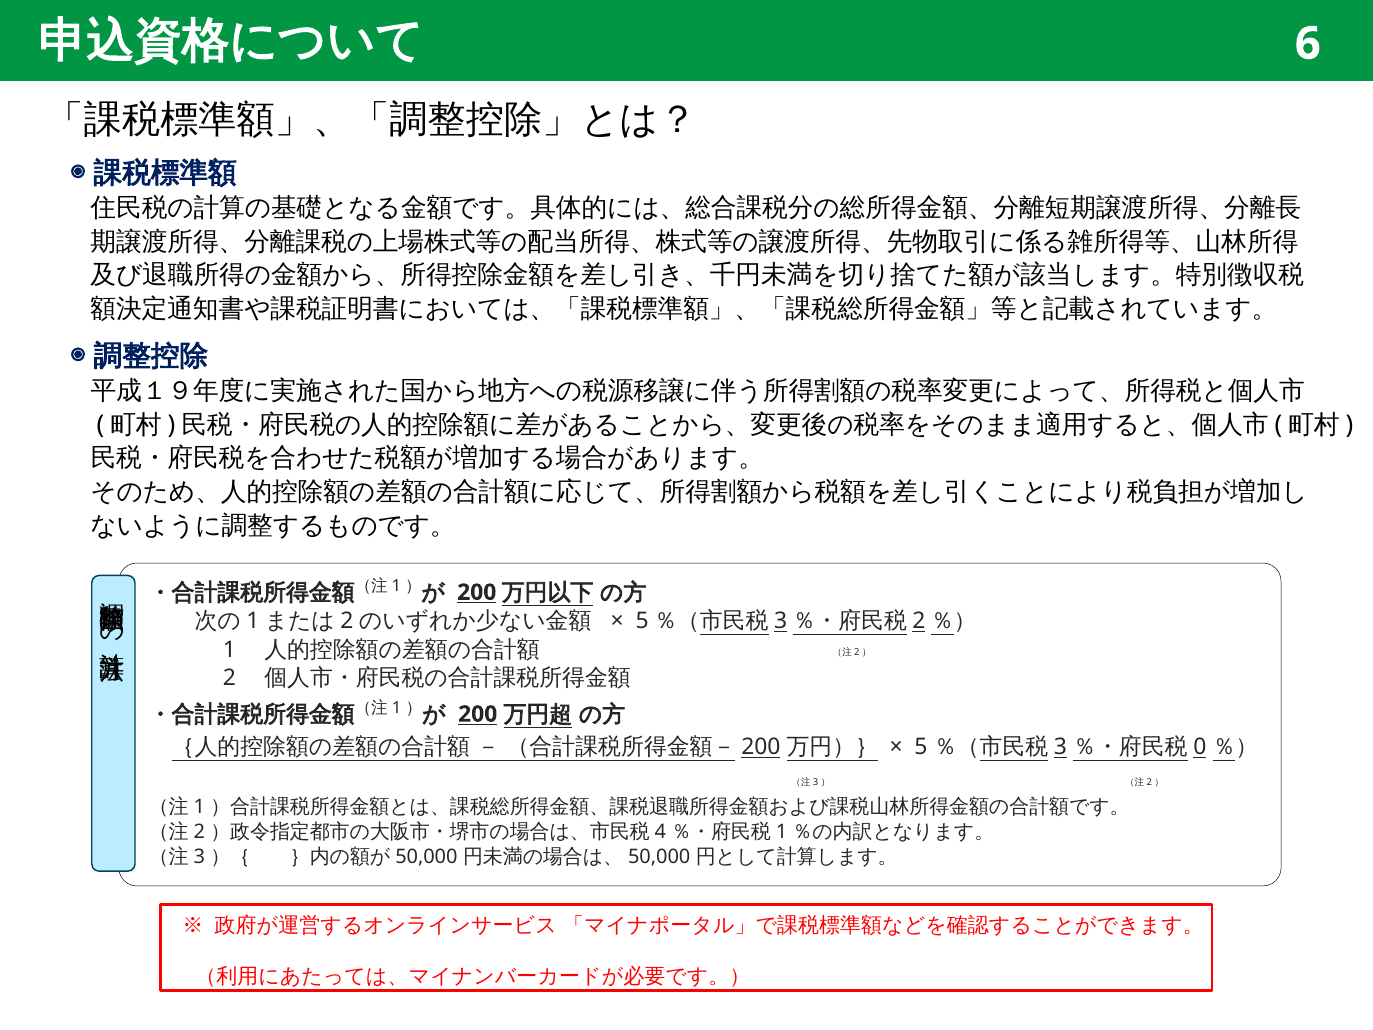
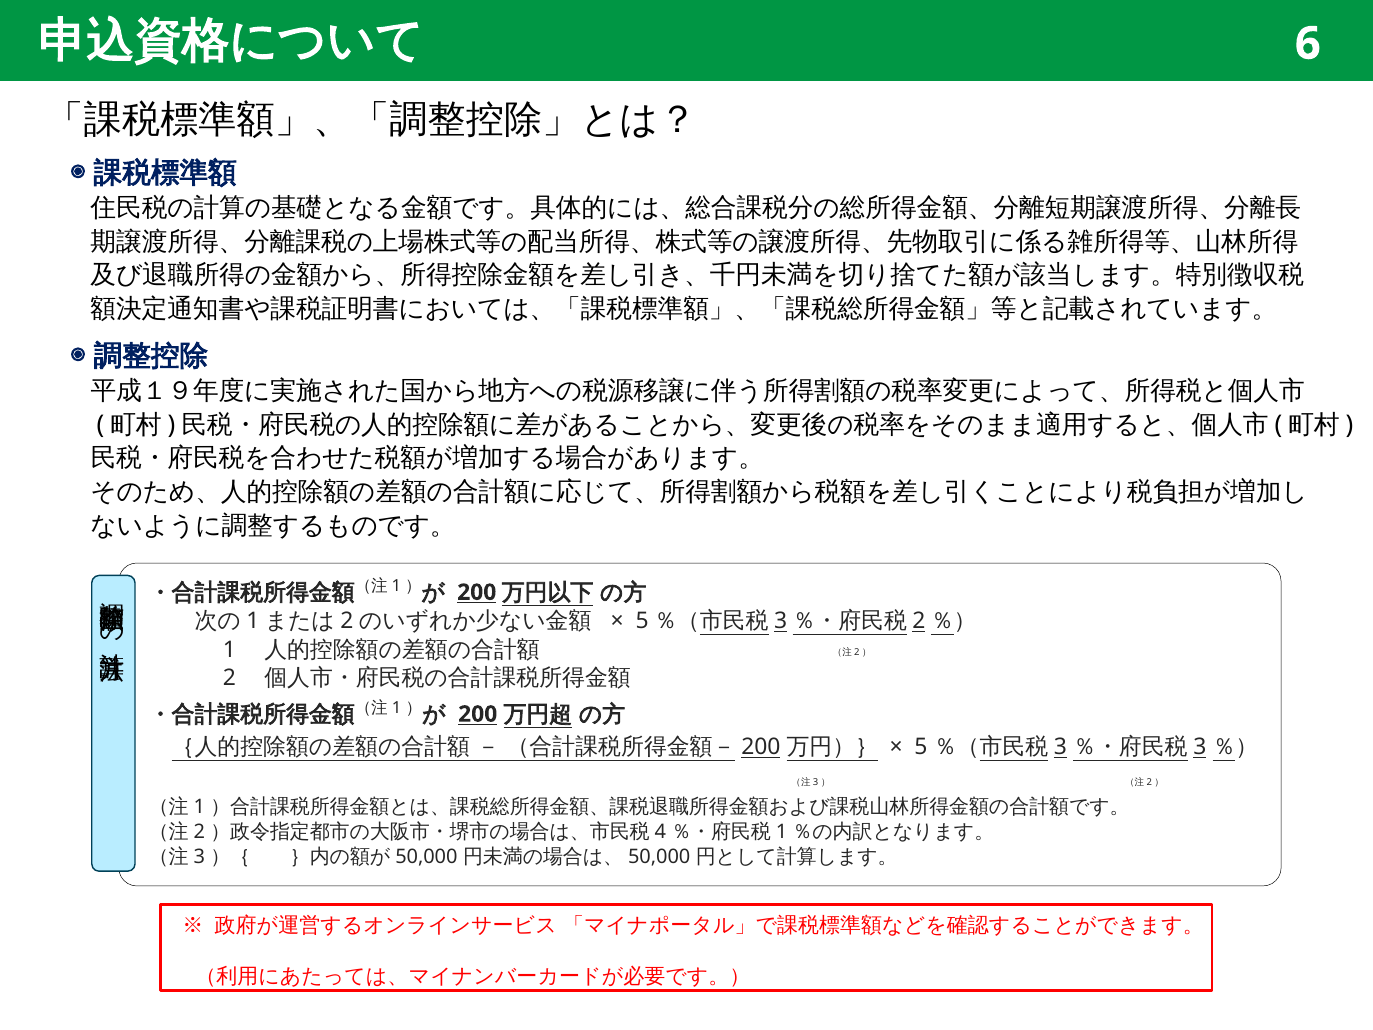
0 at (1200, 747): 0 -> 3
